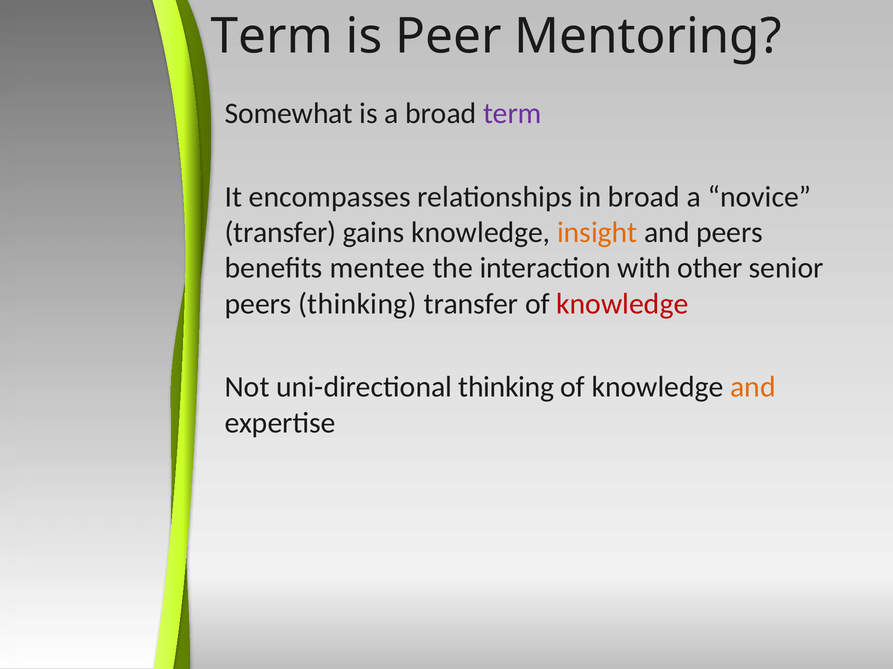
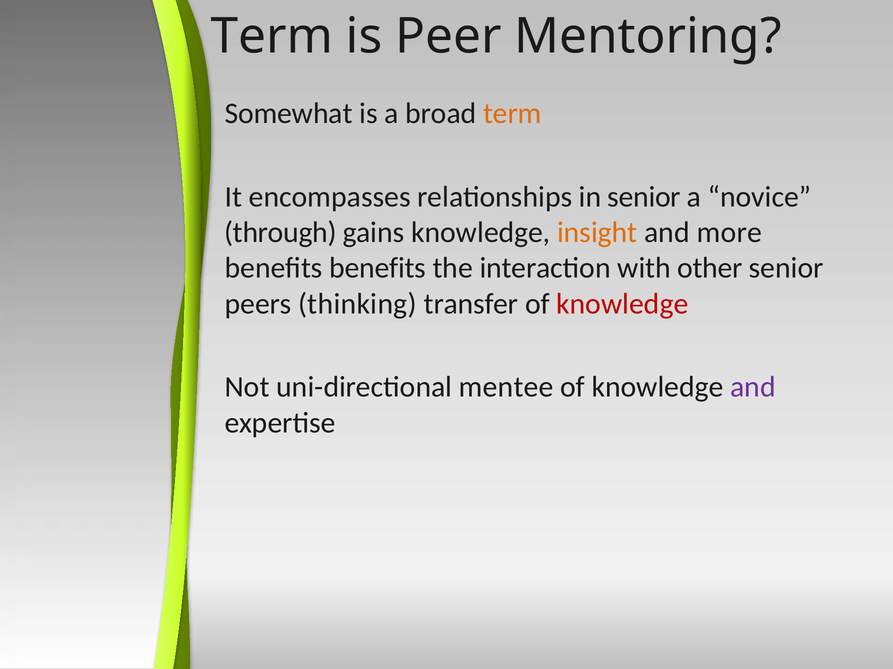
term at (512, 114) colour: purple -> orange
in broad: broad -> senior
transfer at (280, 233): transfer -> through
and peers: peers -> more
benefits mentee: mentee -> benefits
uni-directional thinking: thinking -> mentee
and at (753, 388) colour: orange -> purple
